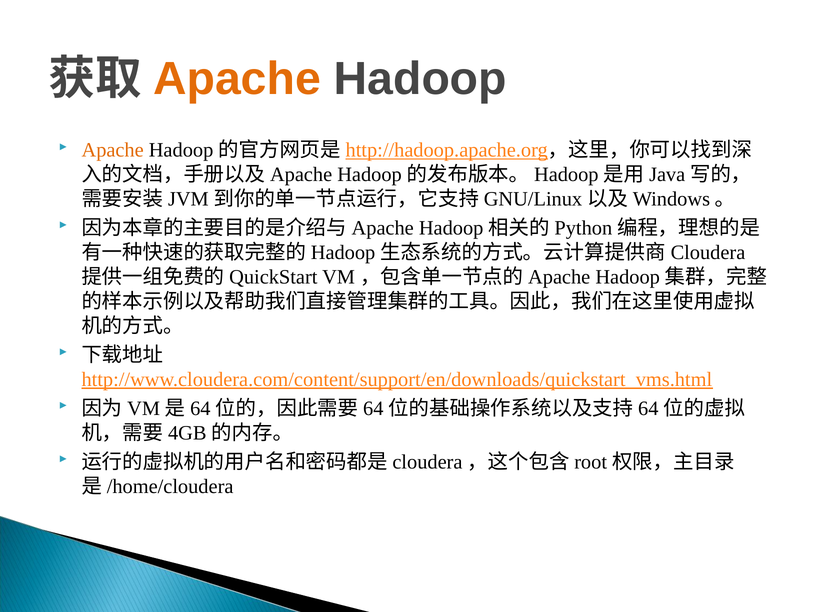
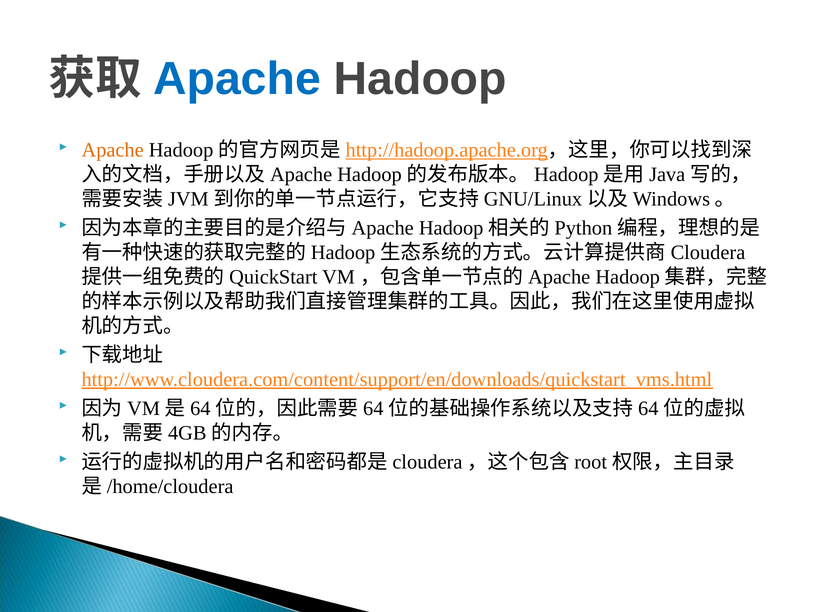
Apache at (237, 79) colour: orange -> blue
